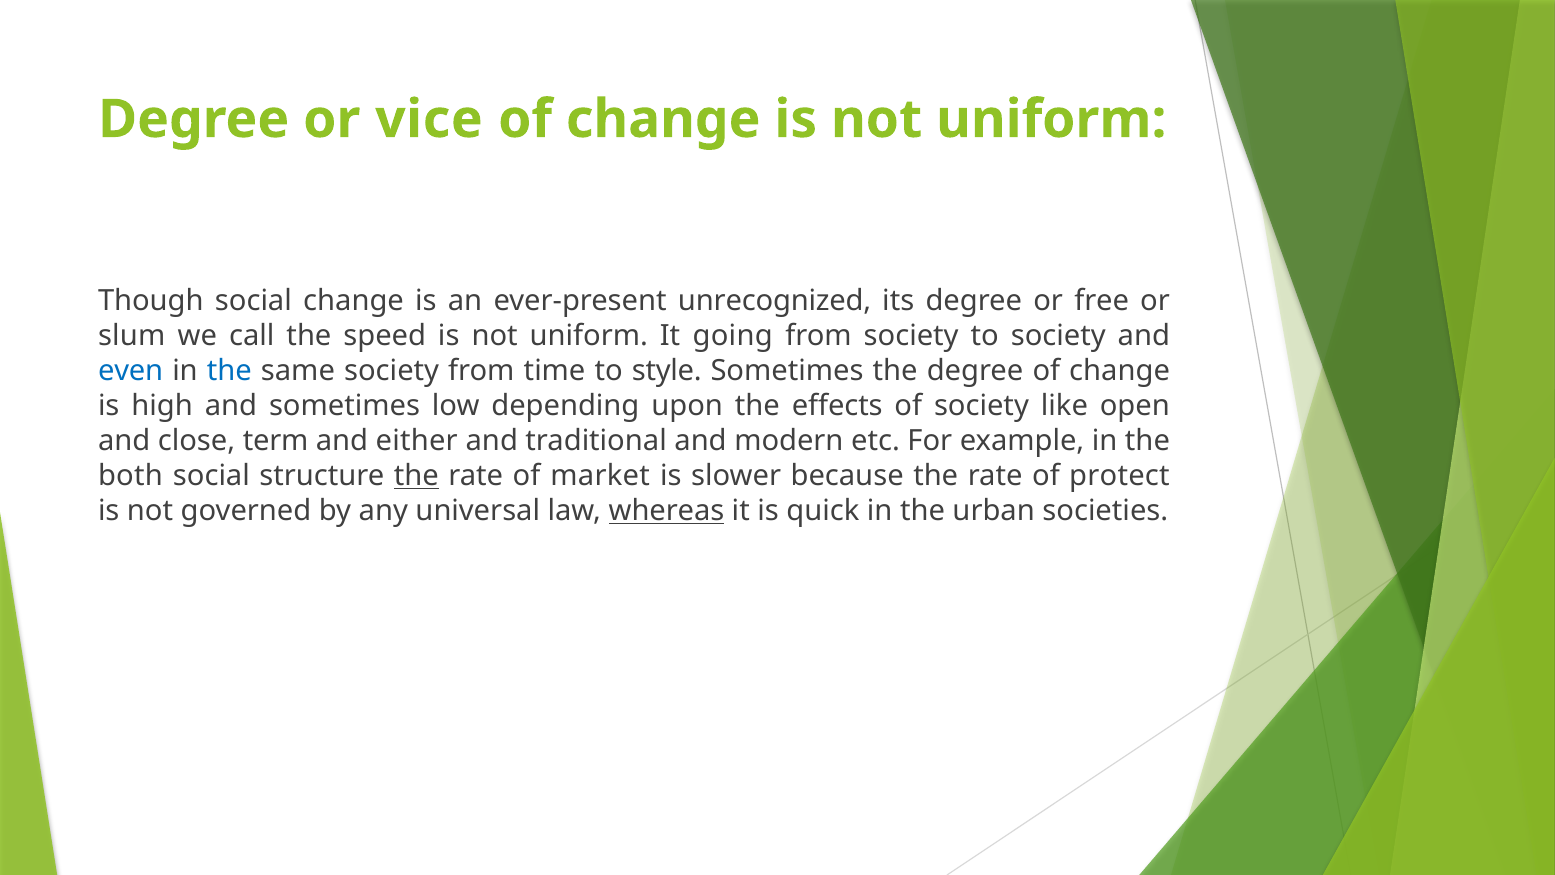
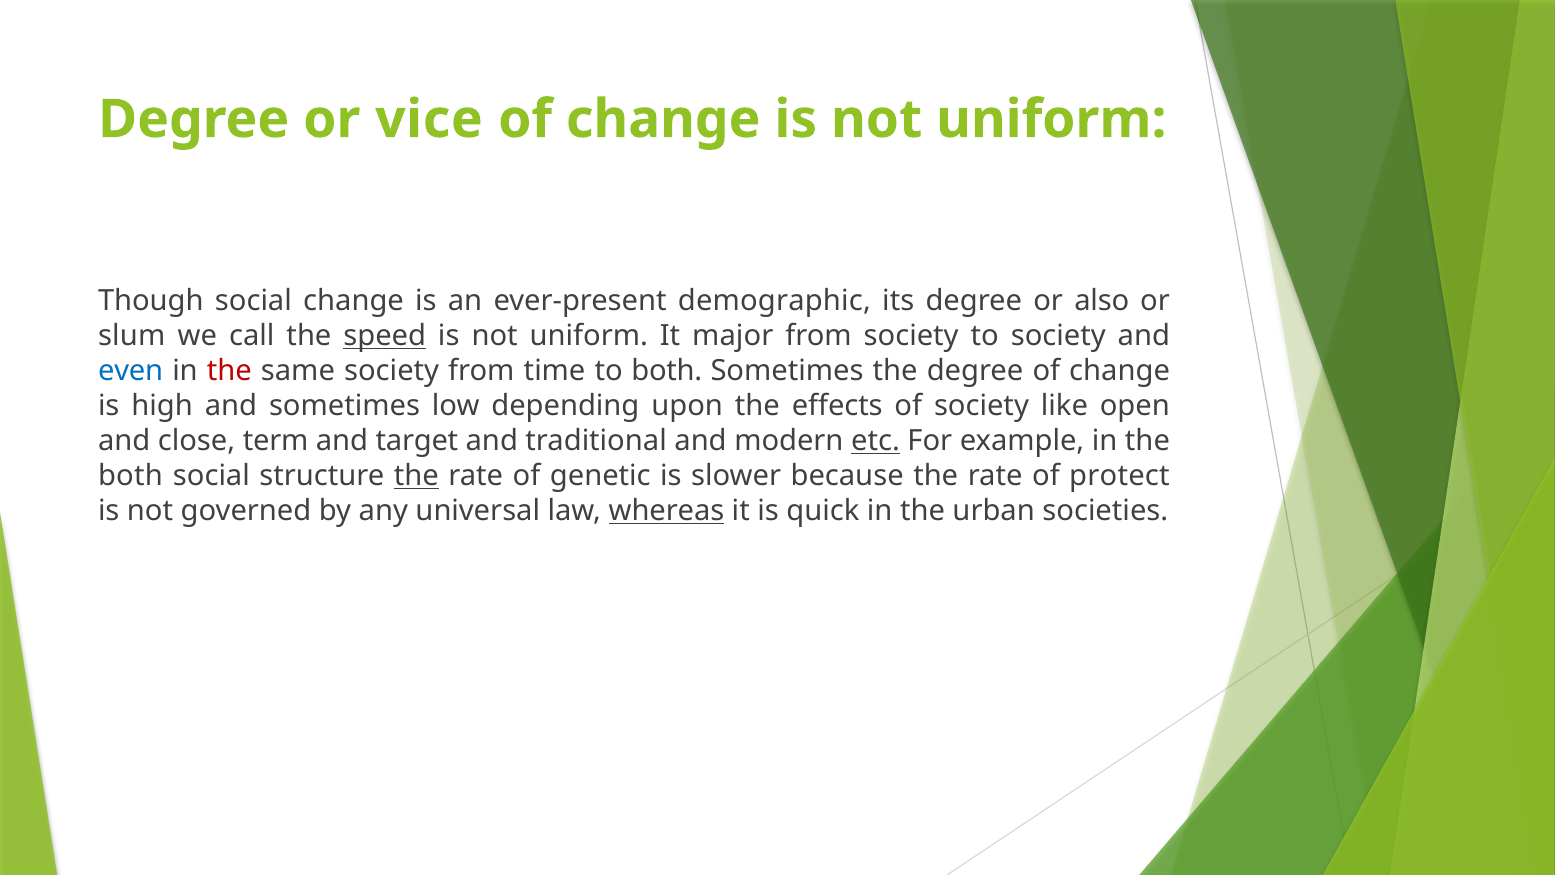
unrecognized: unrecognized -> demographic
free: free -> also
speed underline: none -> present
going: going -> major
the at (229, 371) colour: blue -> red
to style: style -> both
either: either -> target
etc underline: none -> present
market: market -> genetic
